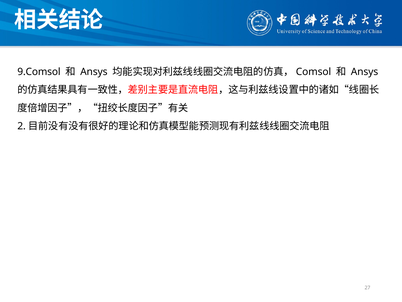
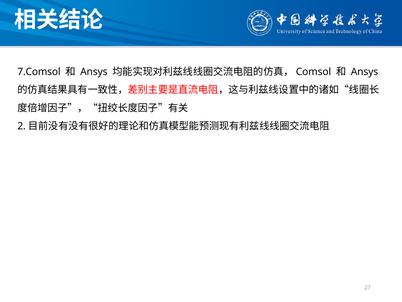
9.Comsol: 9.Comsol -> 7.Comsol
